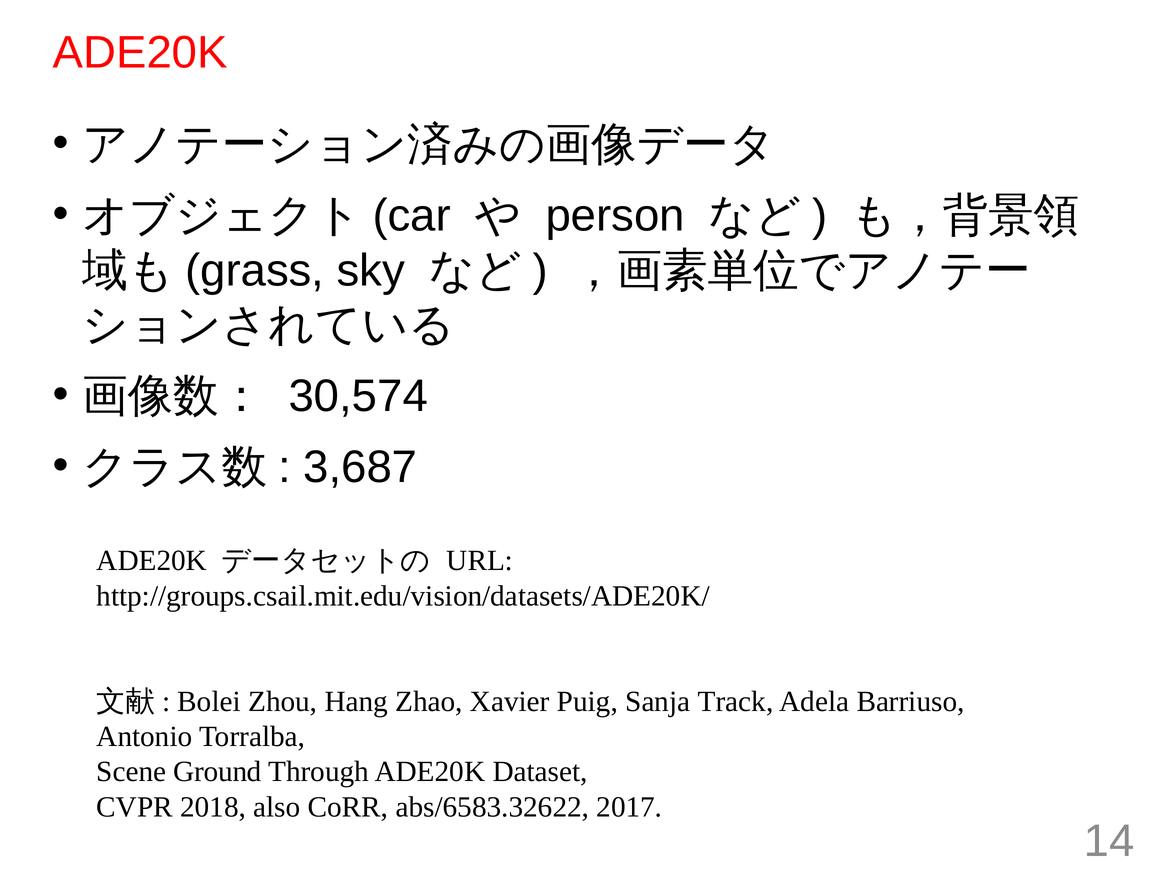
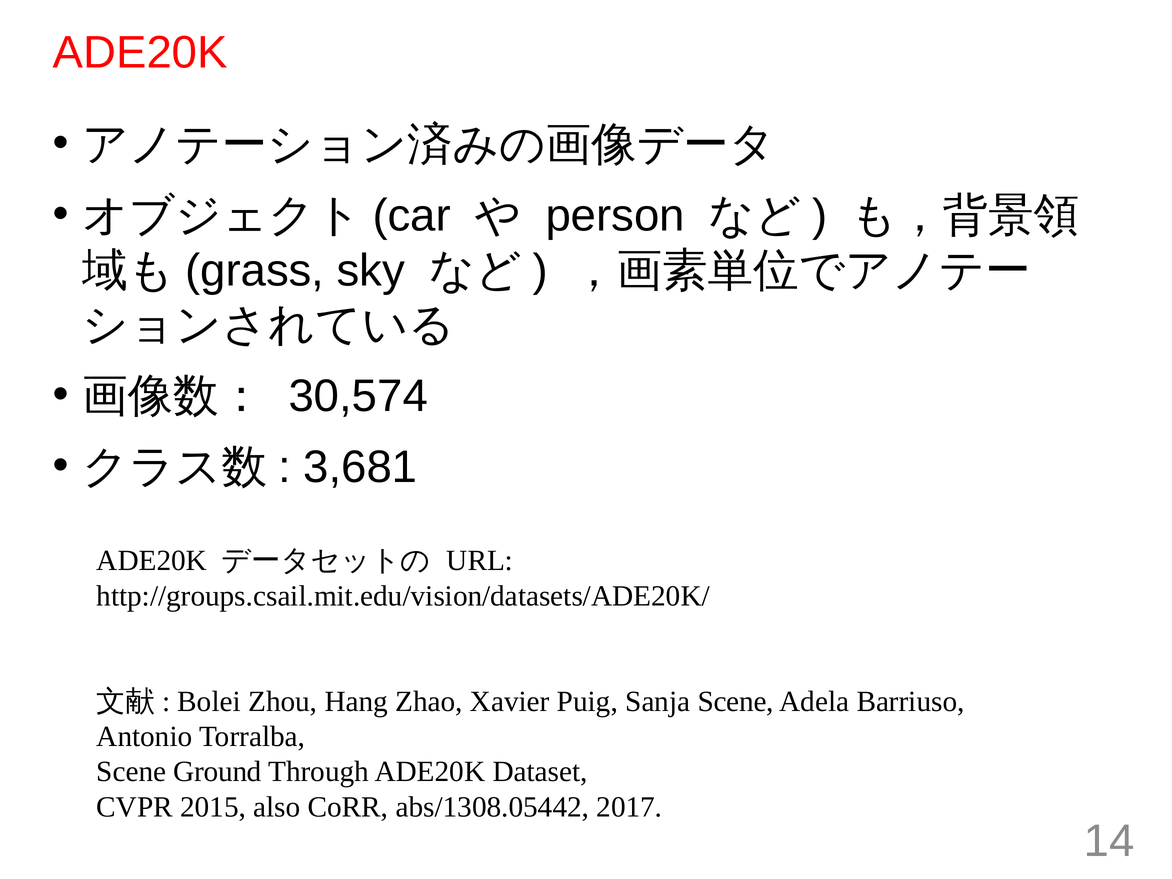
3,687: 3,687 -> 3,681
Sanja Track: Track -> Scene
2018: 2018 -> 2015
abs/6583.32622: abs/6583.32622 -> abs/1308.05442
